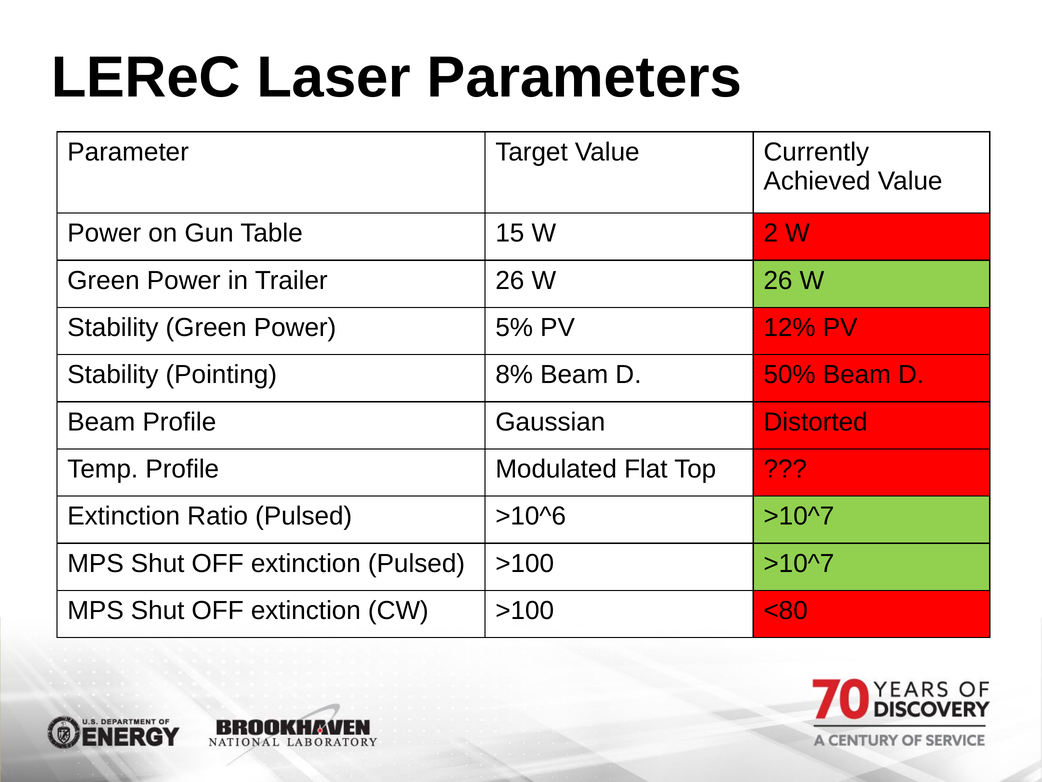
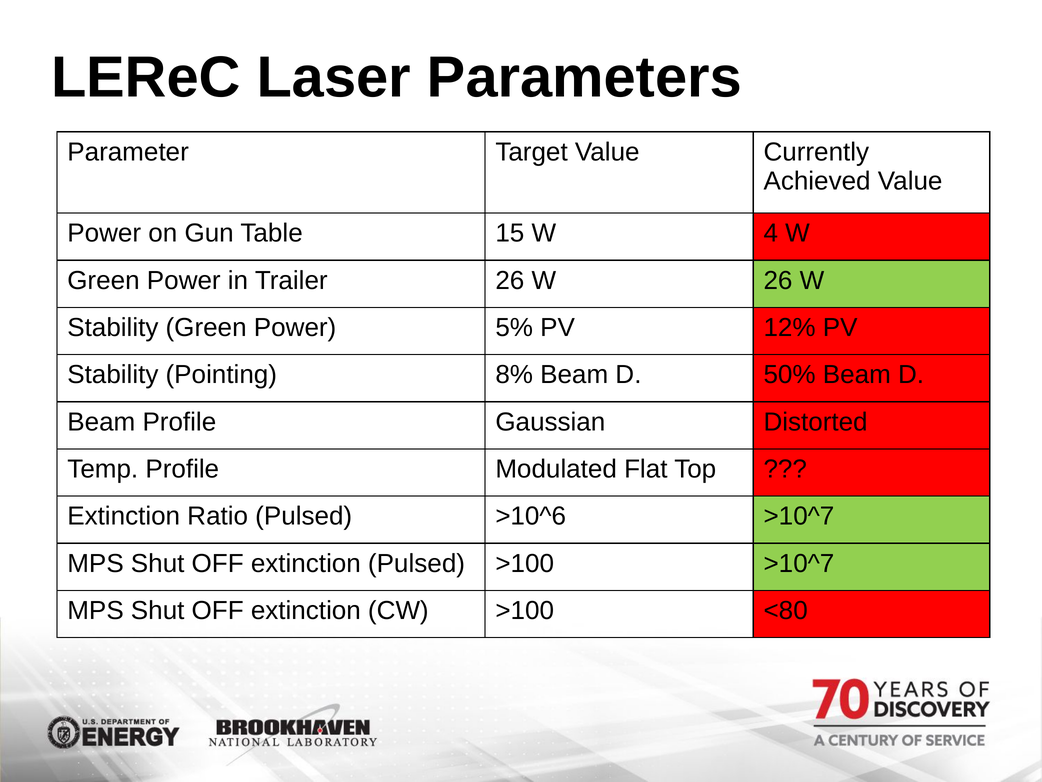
2: 2 -> 4
